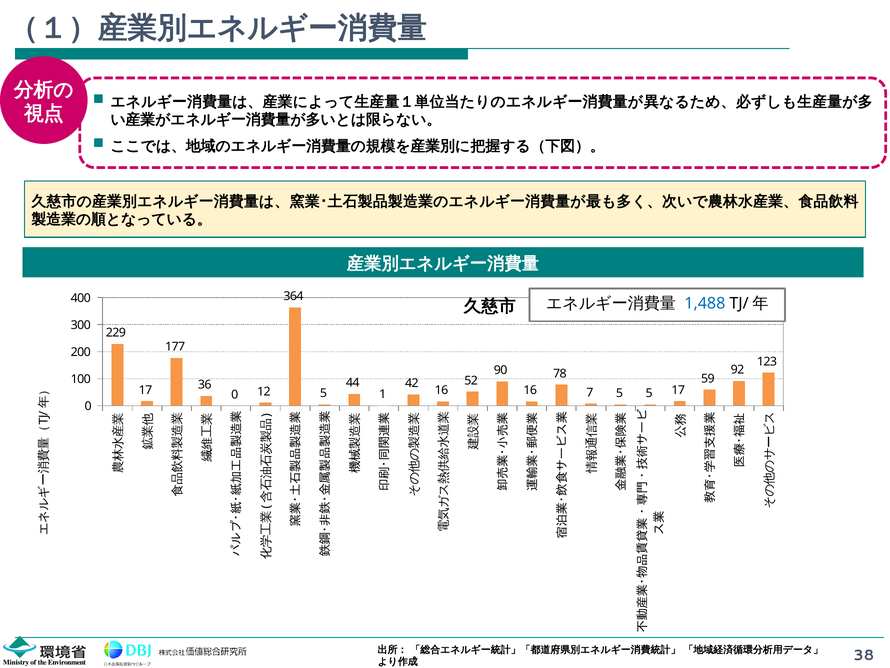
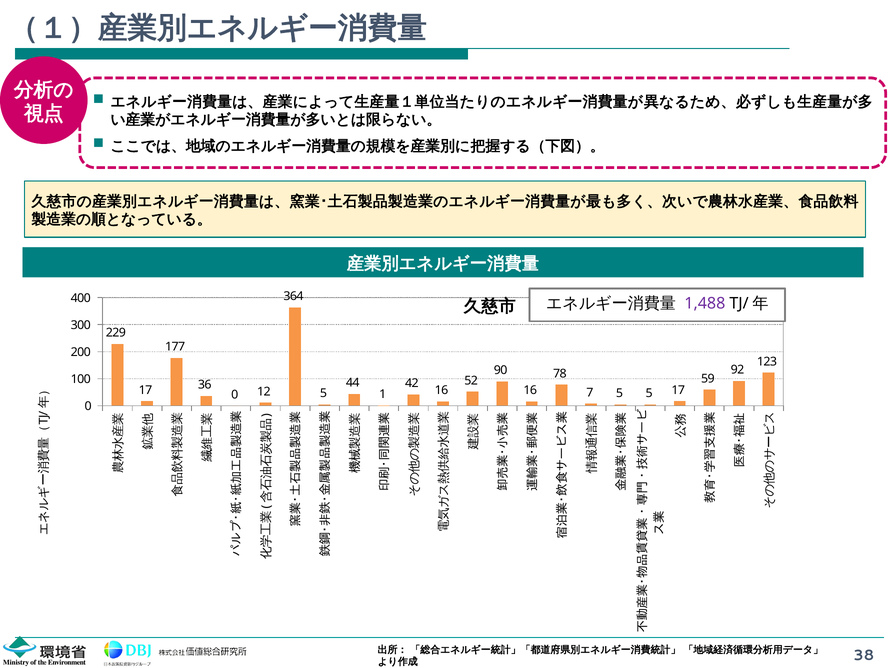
1,488 colour: blue -> purple
